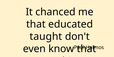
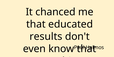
taught: taught -> results
